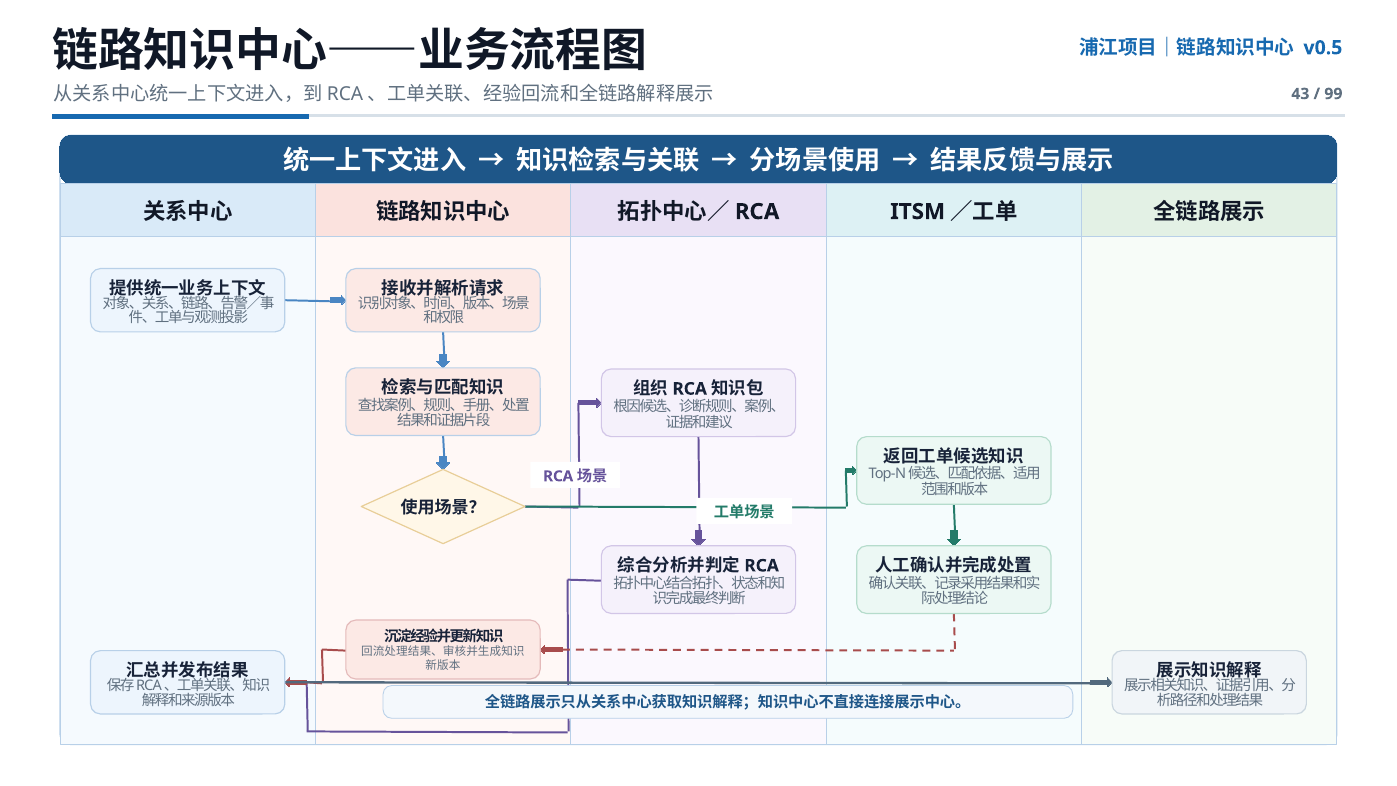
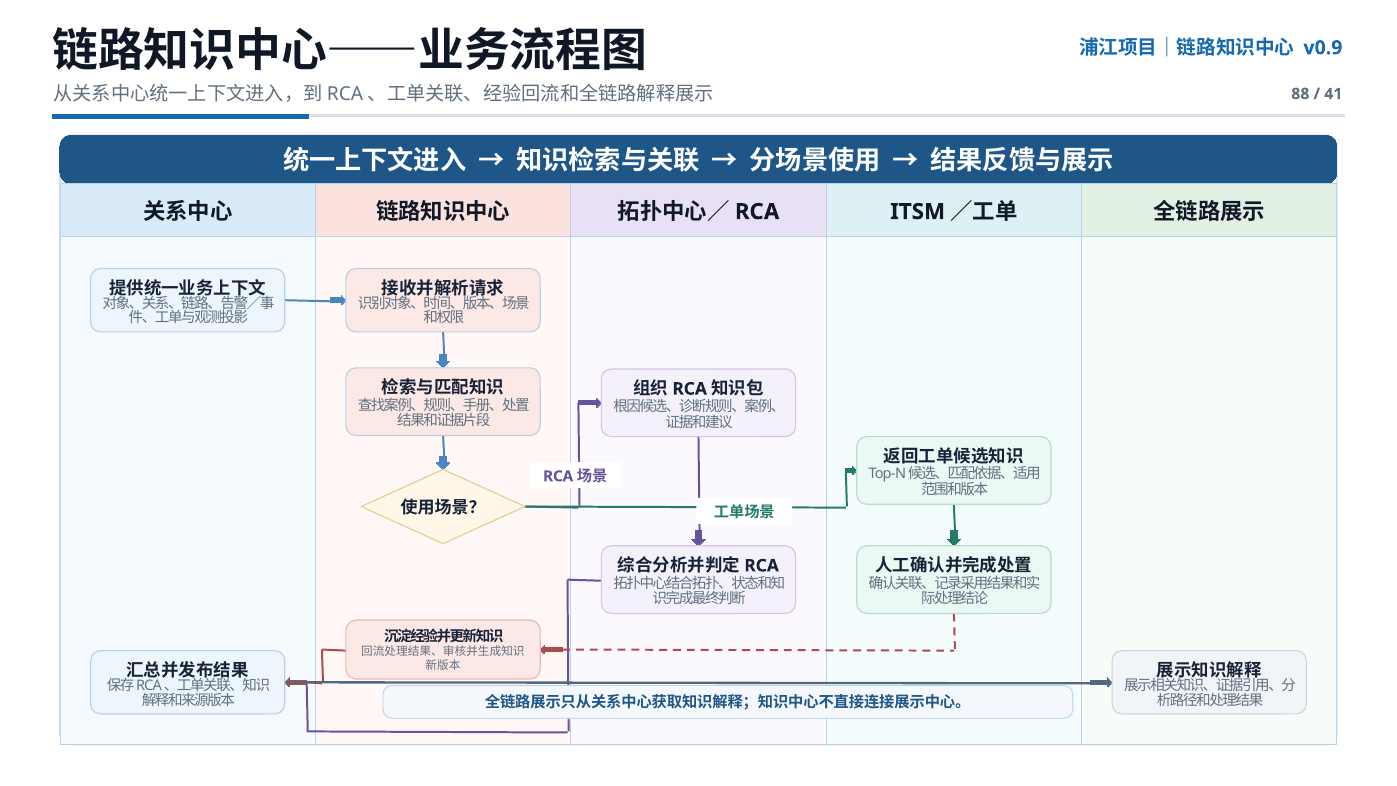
v0.5: v0.5 -> v0.9
43: 43 -> 88
99: 99 -> 41
